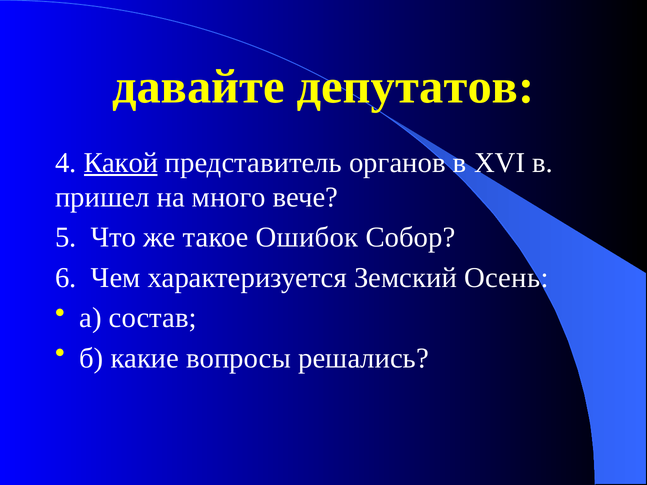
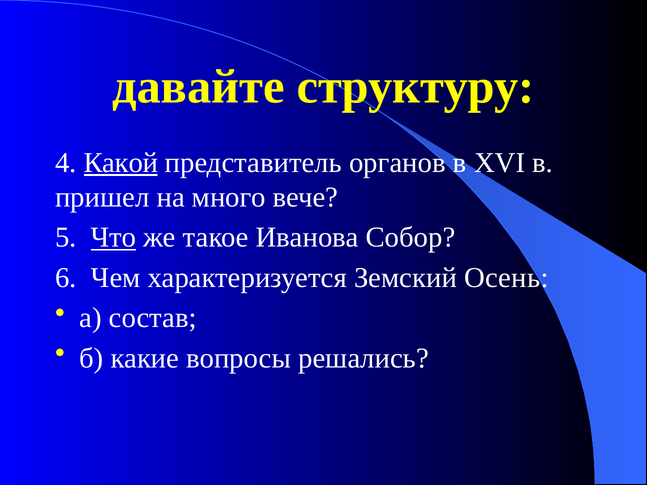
депутатов: депутатов -> структуру
Что underline: none -> present
Ошибок: Ошибок -> Иванова
